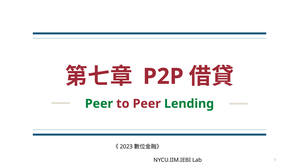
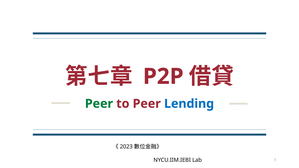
Lending colour: green -> blue
